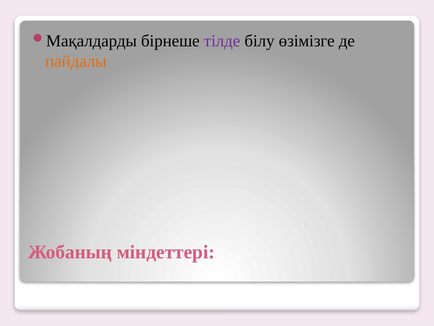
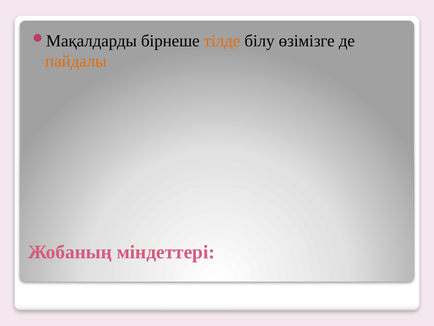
тілде colour: purple -> orange
